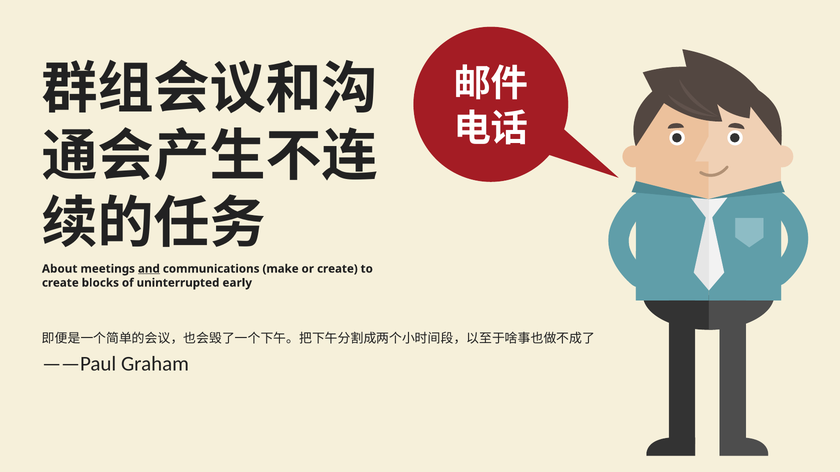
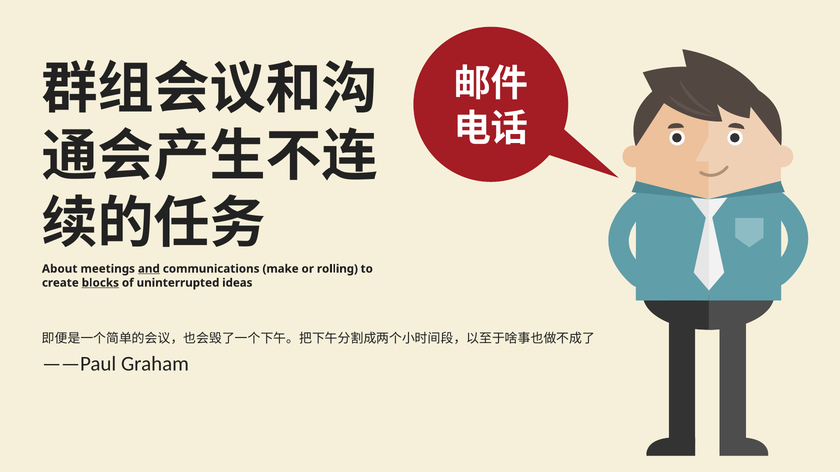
or create: create -> rolling
blocks underline: none -> present
early: early -> ideas
